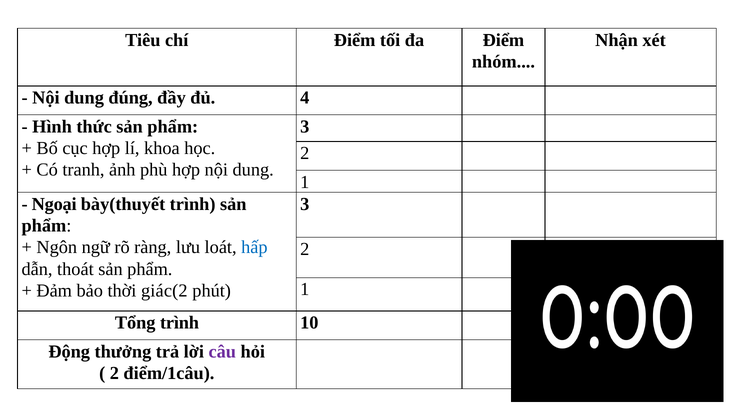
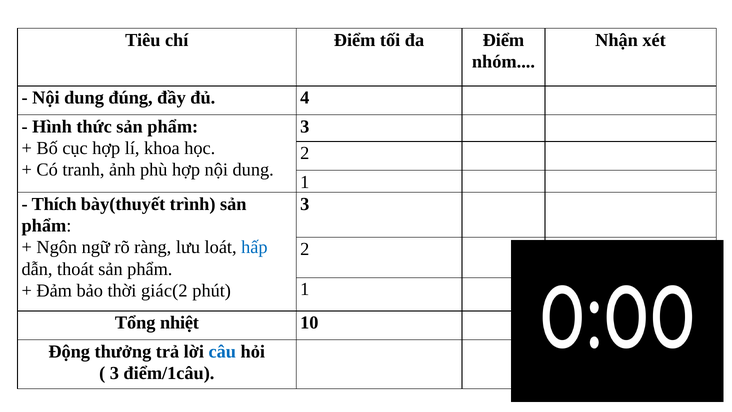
Ngoại: Ngoại -> Thích
Tổng trình: trình -> nhiệt
câu colour: purple -> blue
2 at (114, 373): 2 -> 3
